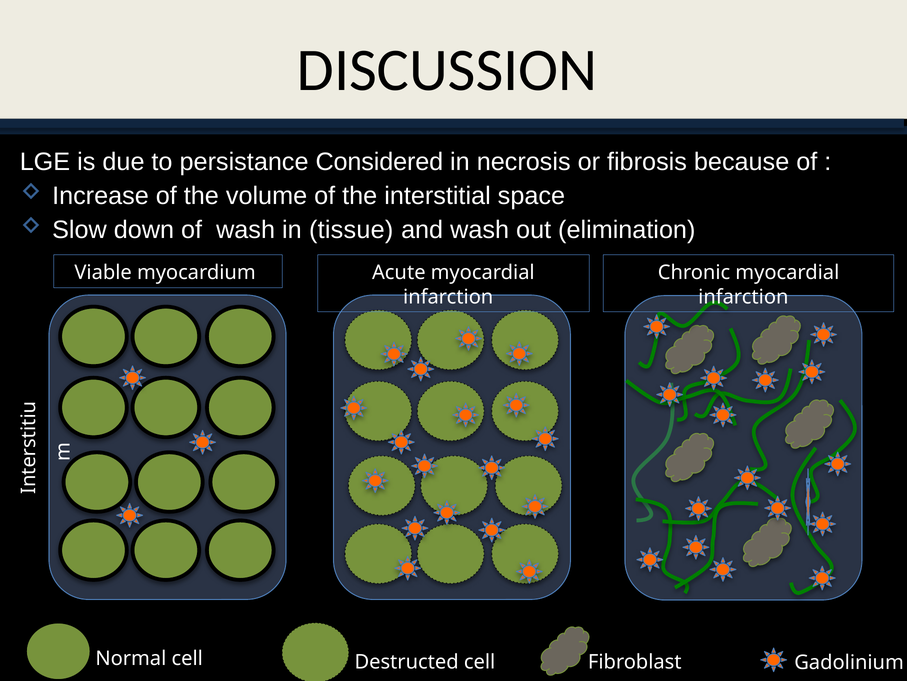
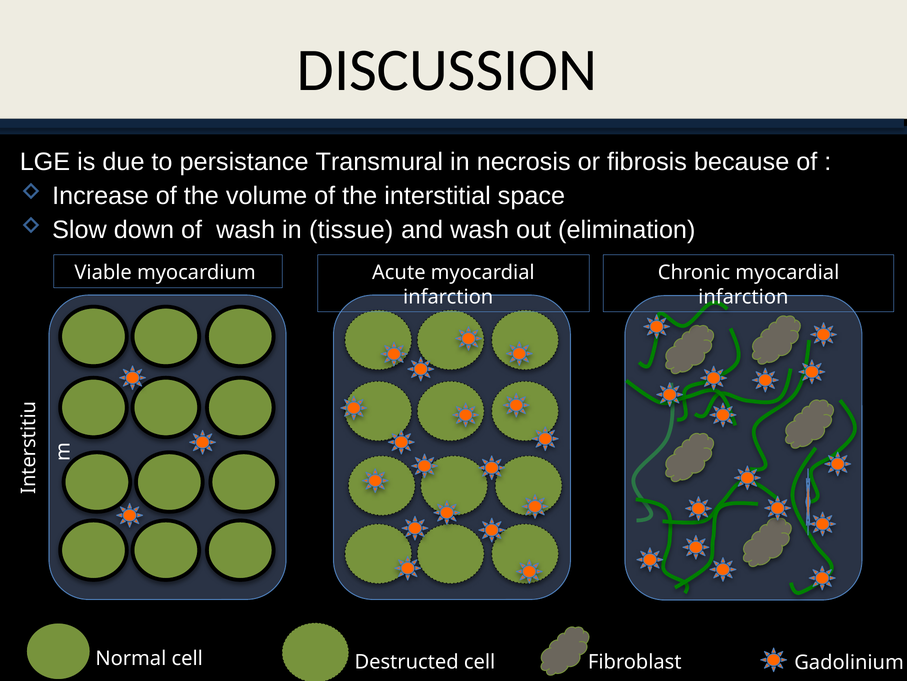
Considered: Considered -> Transmural
